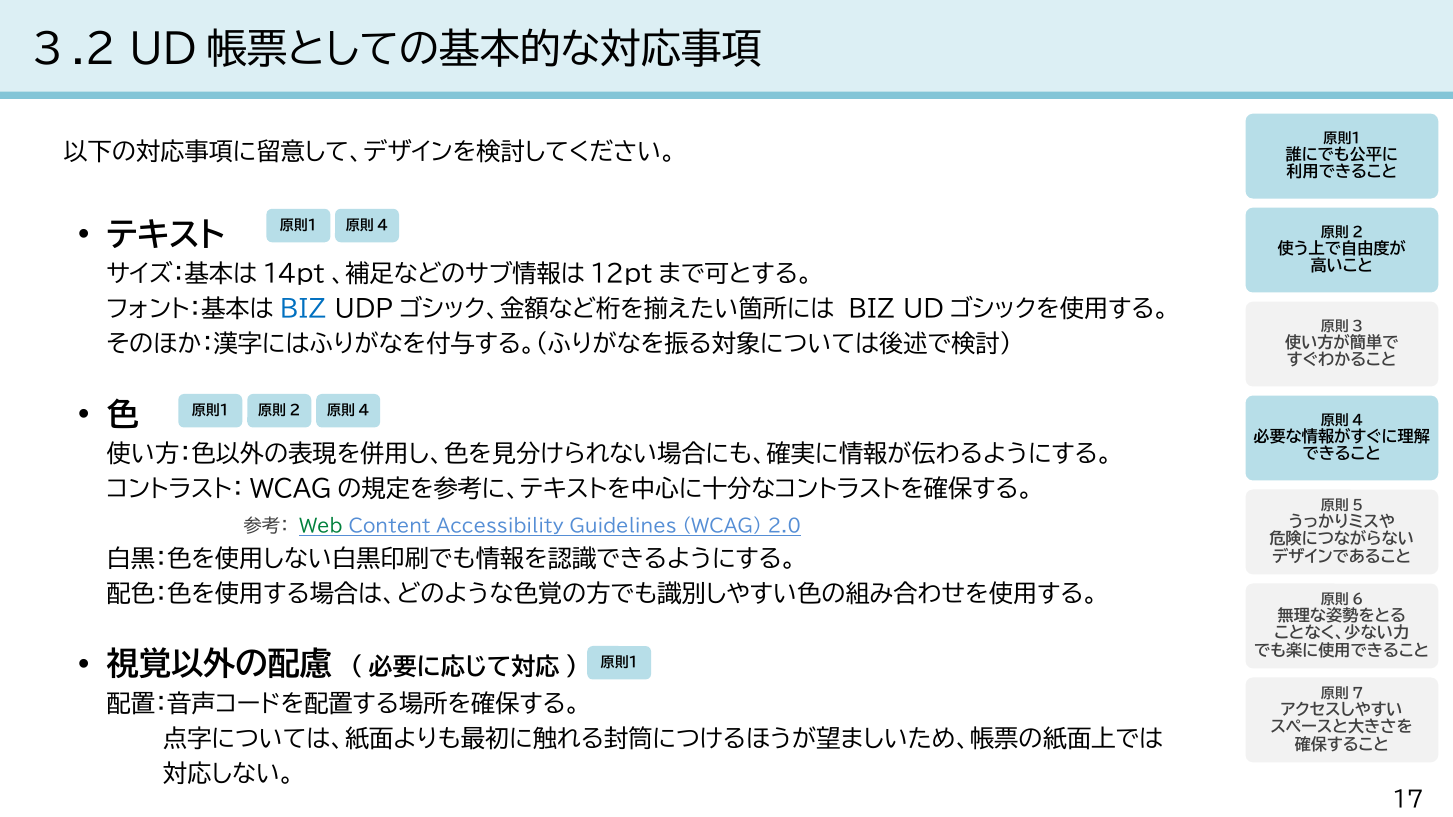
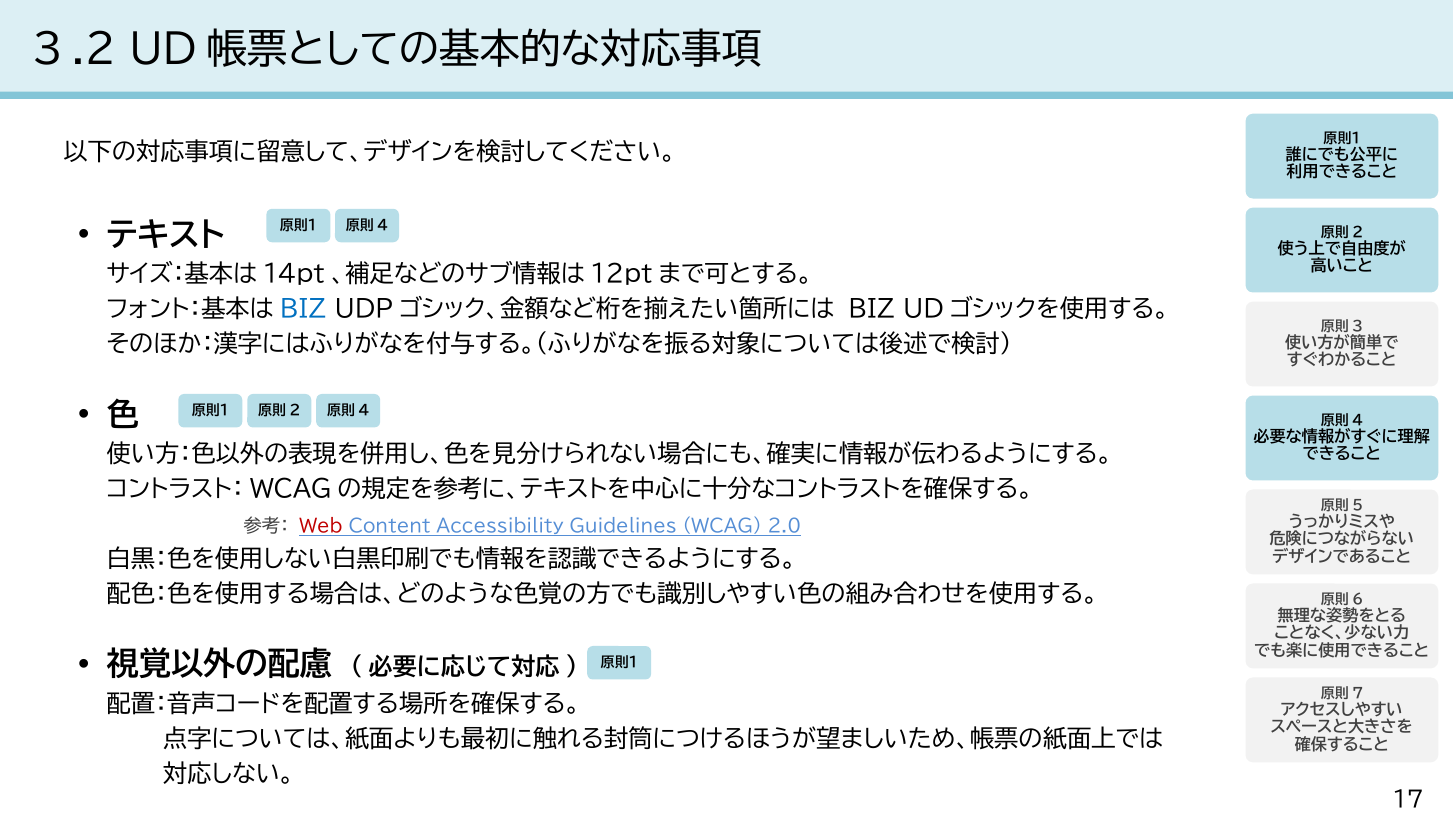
Web colour: green -> red
